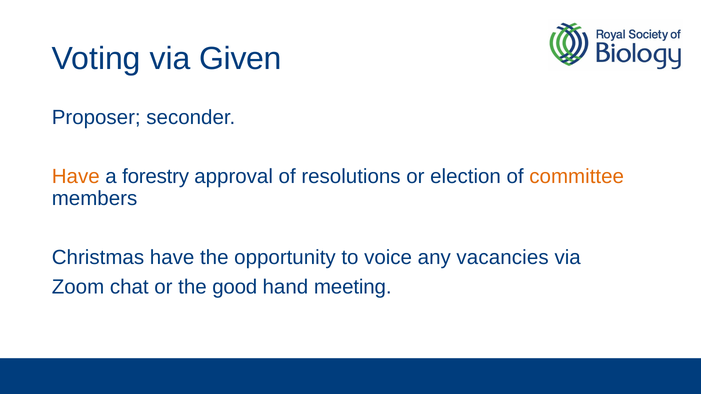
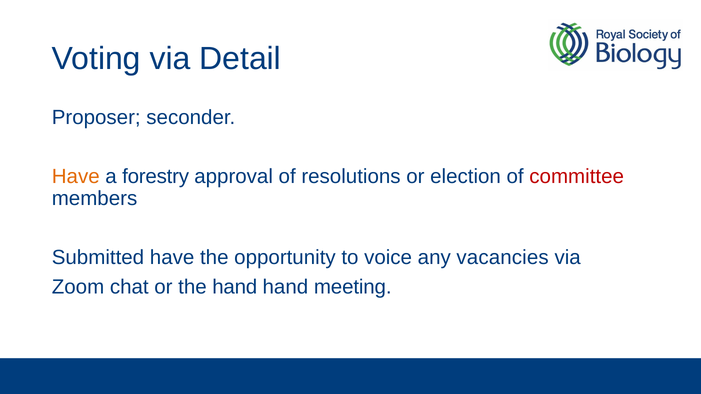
Given: Given -> Detail
committee colour: orange -> red
Christmas: Christmas -> Submitted
the good: good -> hand
